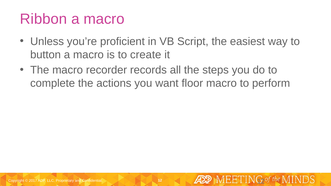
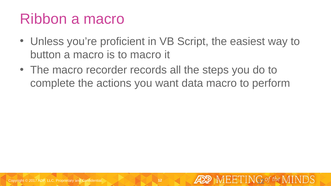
to create: create -> macro
floor: floor -> data
